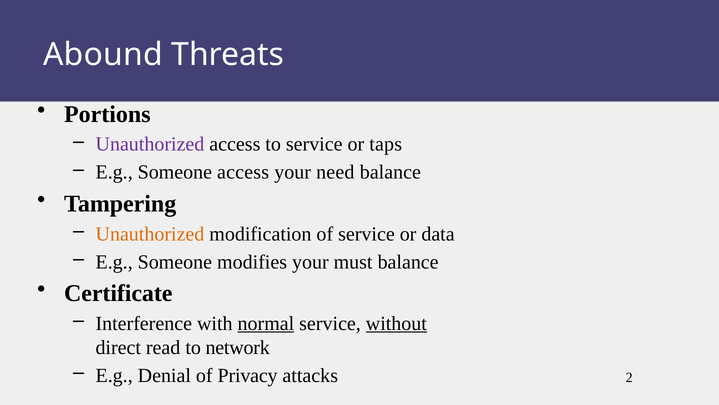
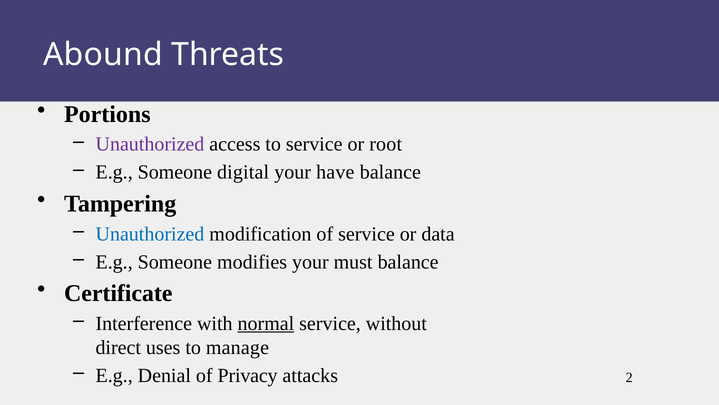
taps: taps -> root
Someone access: access -> digital
need: need -> have
Unauthorized at (150, 234) colour: orange -> blue
without underline: present -> none
read: read -> uses
network: network -> manage
